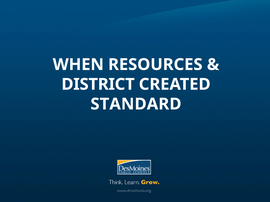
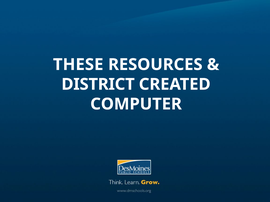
WHEN: WHEN -> THESE
STANDARD: STANDARD -> COMPUTER
